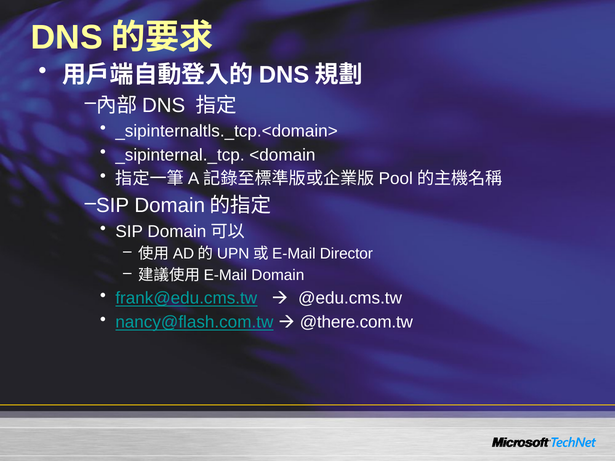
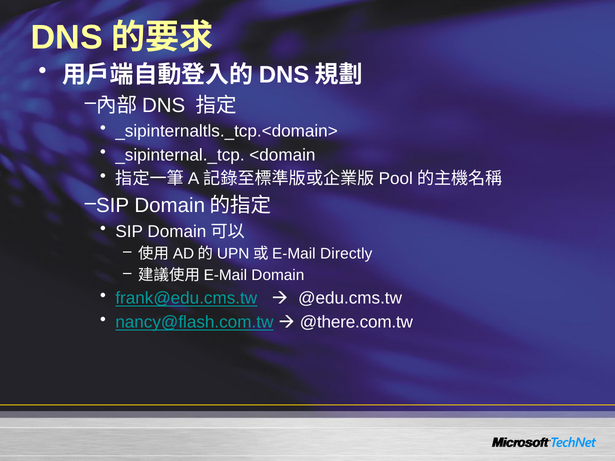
Director: Director -> Directly
